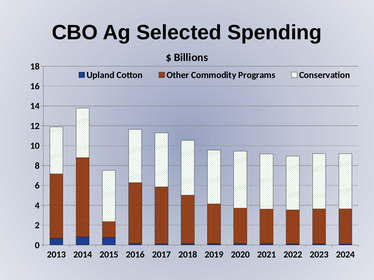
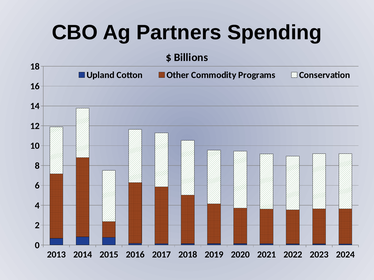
Selected: Selected -> Partners
